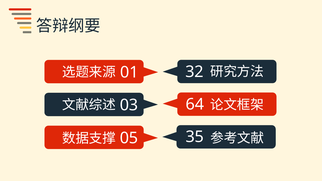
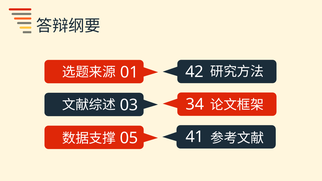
32: 32 -> 42
64: 64 -> 34
35: 35 -> 41
